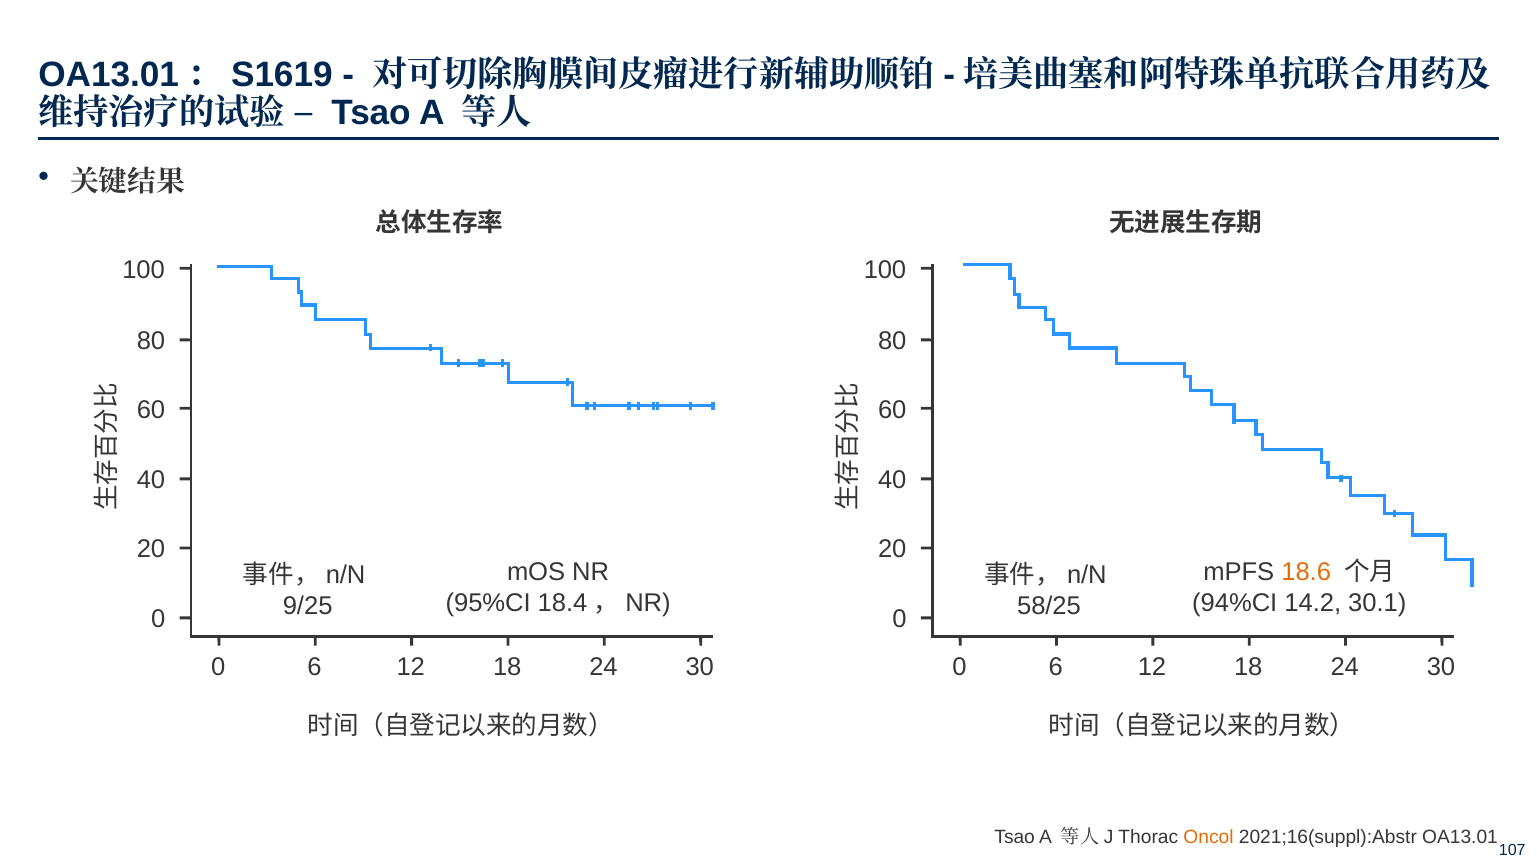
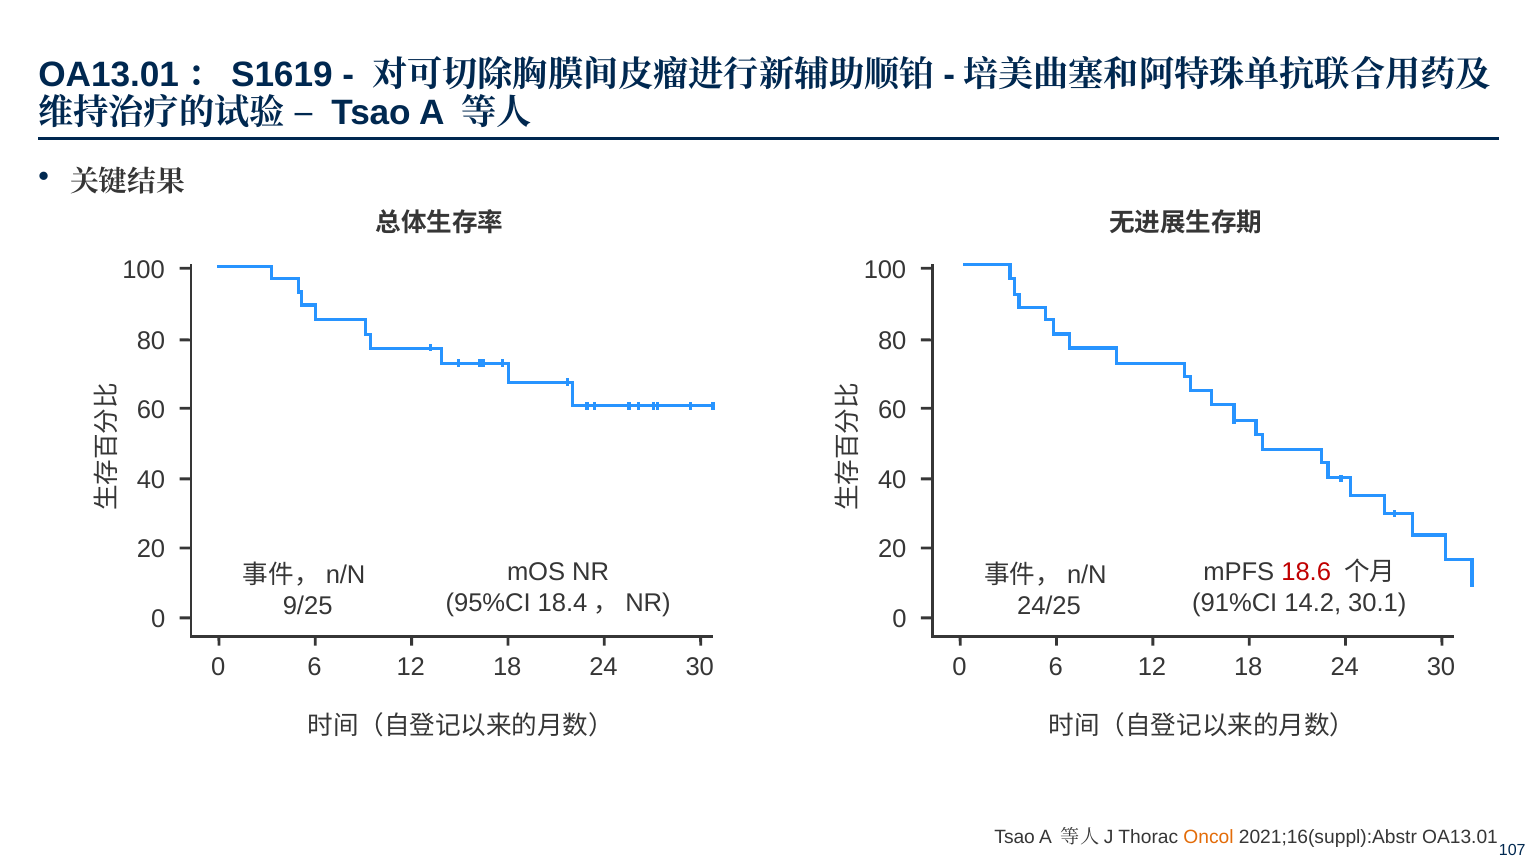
18.6 colour: orange -> red
94%CI: 94%CI -> 91%CI
58/25: 58/25 -> 24/25
